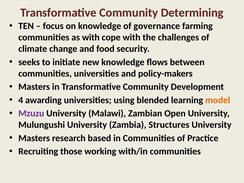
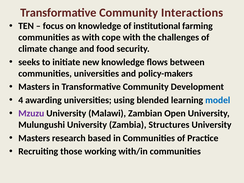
Determining: Determining -> Interactions
governance: governance -> institutional
model colour: orange -> blue
